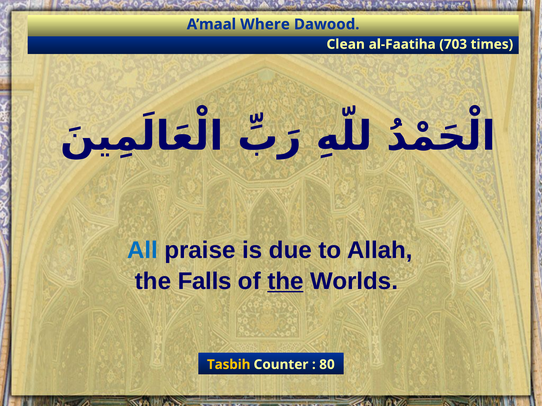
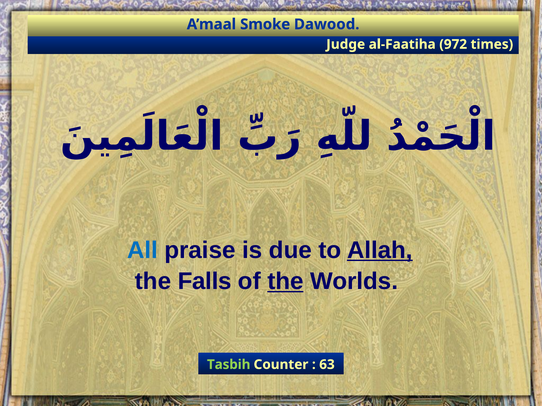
Where: Where -> Smoke
Clean: Clean -> Judge
703: 703 -> 972
Allah underline: none -> present
Tasbih colour: yellow -> light green
80: 80 -> 63
